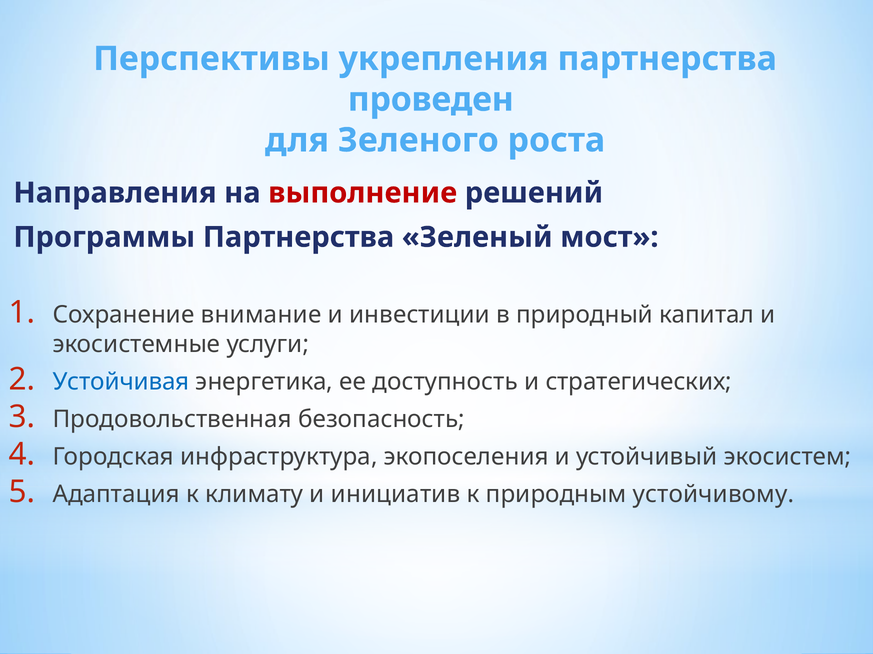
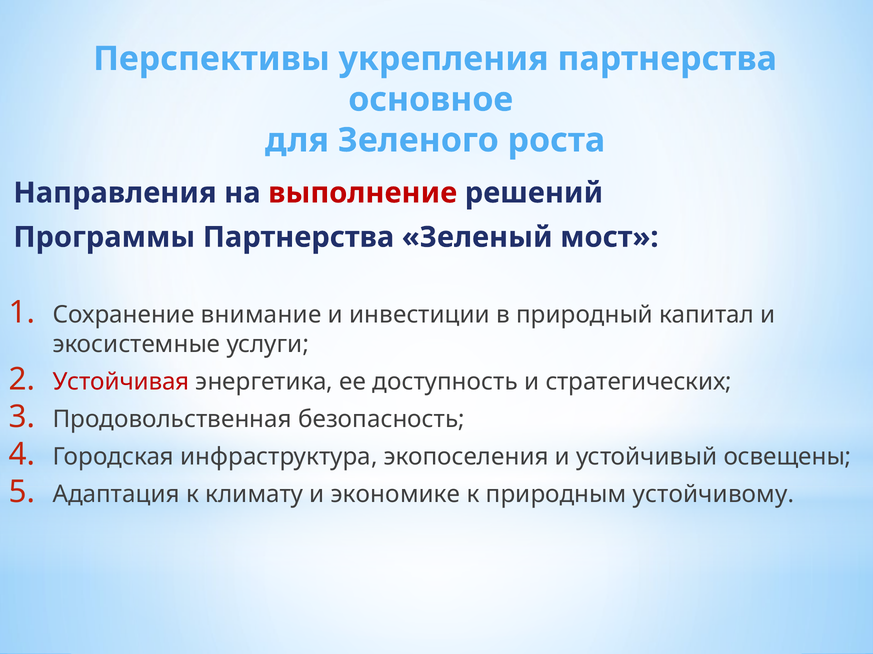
проведен: проведен -> основное
Устойчивая colour: blue -> red
экосистем: экосистем -> освещены
инициатив: инициатив -> экономике
